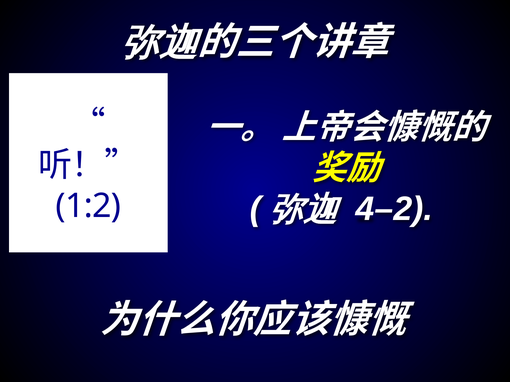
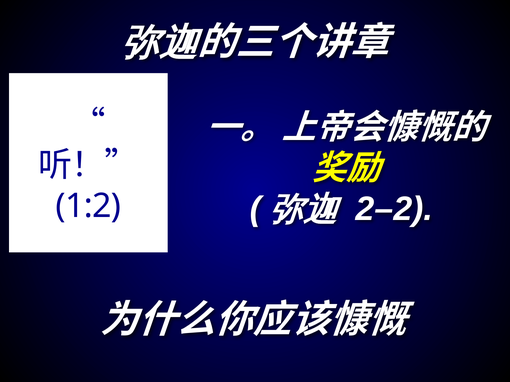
4–2: 4–2 -> 2–2
